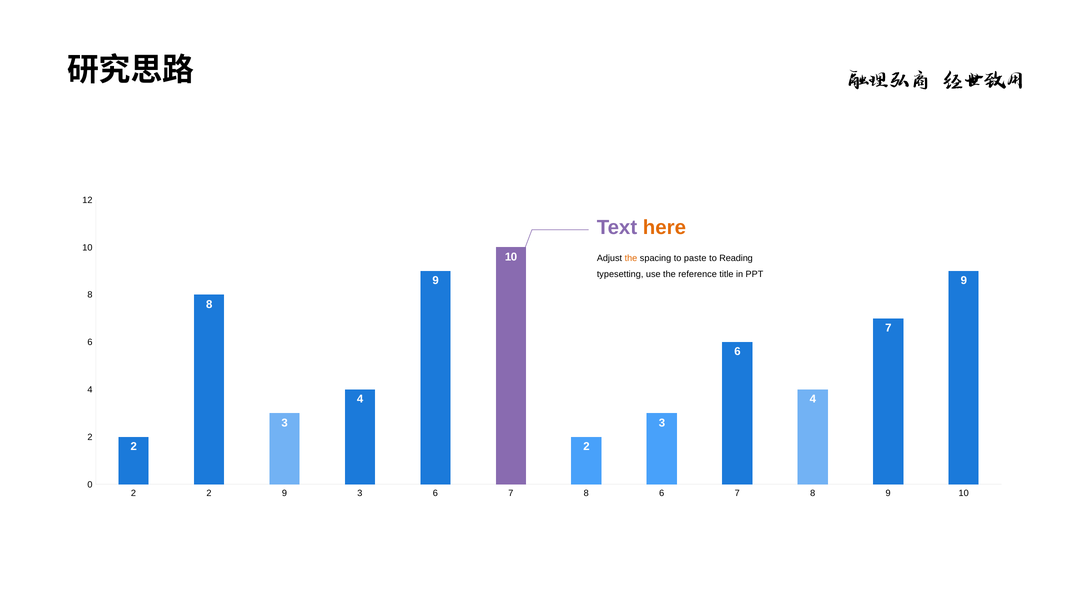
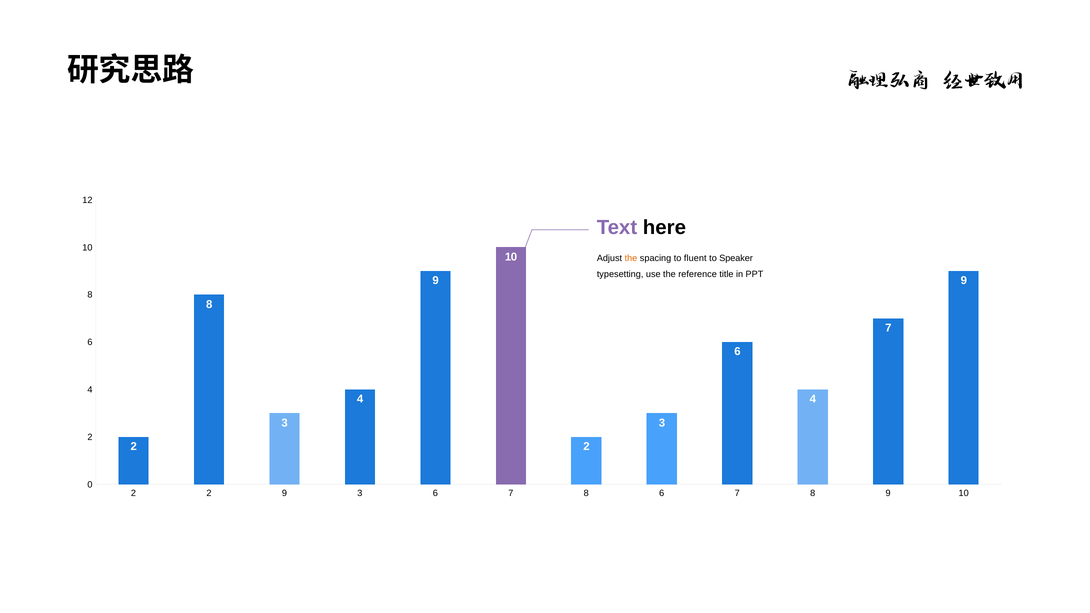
here colour: orange -> black
paste: paste -> fluent
Reading: Reading -> Speaker
